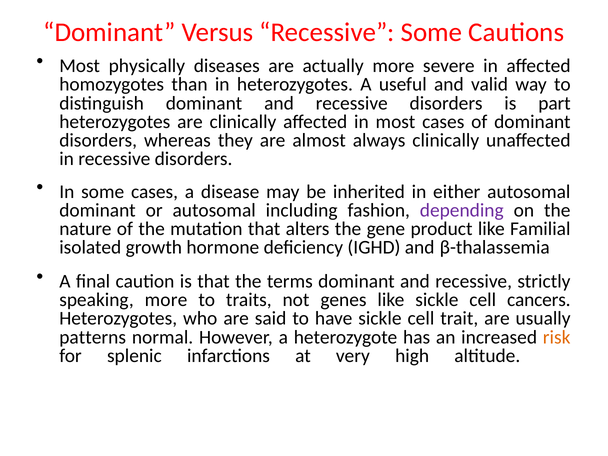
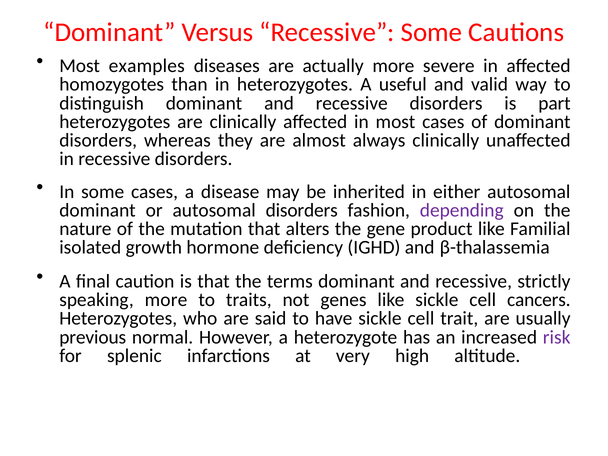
physically: physically -> examples
autosomal including: including -> disorders
patterns: patterns -> previous
risk colour: orange -> purple
